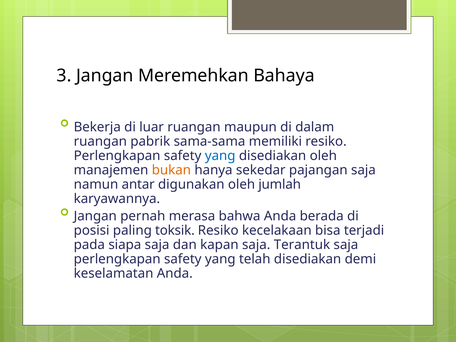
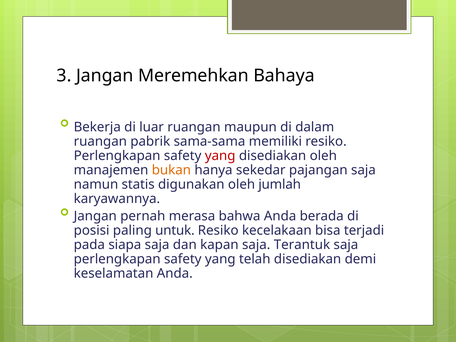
yang at (220, 156) colour: blue -> red
antar: antar -> statis
toksik: toksik -> untuk
